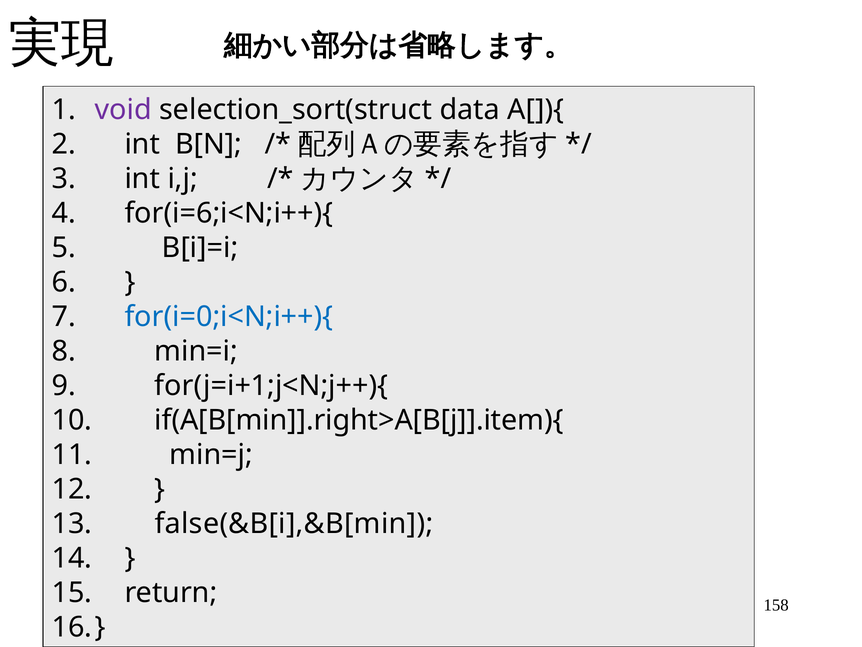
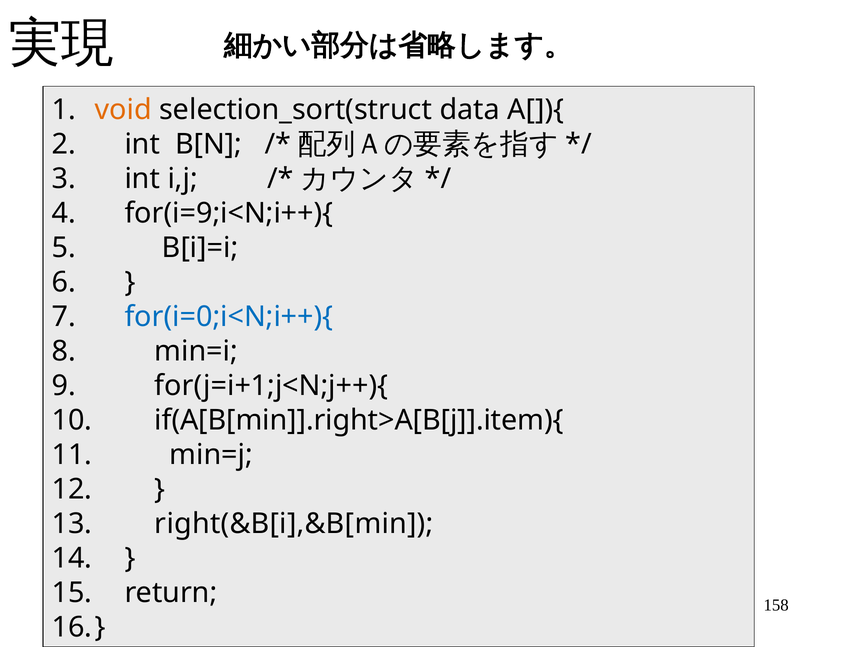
void colour: purple -> orange
for(i=6;i<N;i++){: for(i=6;i<N;i++){ -> for(i=9;i<N;i++){
false(&B[i],&B[min: false(&B[i],&B[min -> right(&B[i],&B[min
